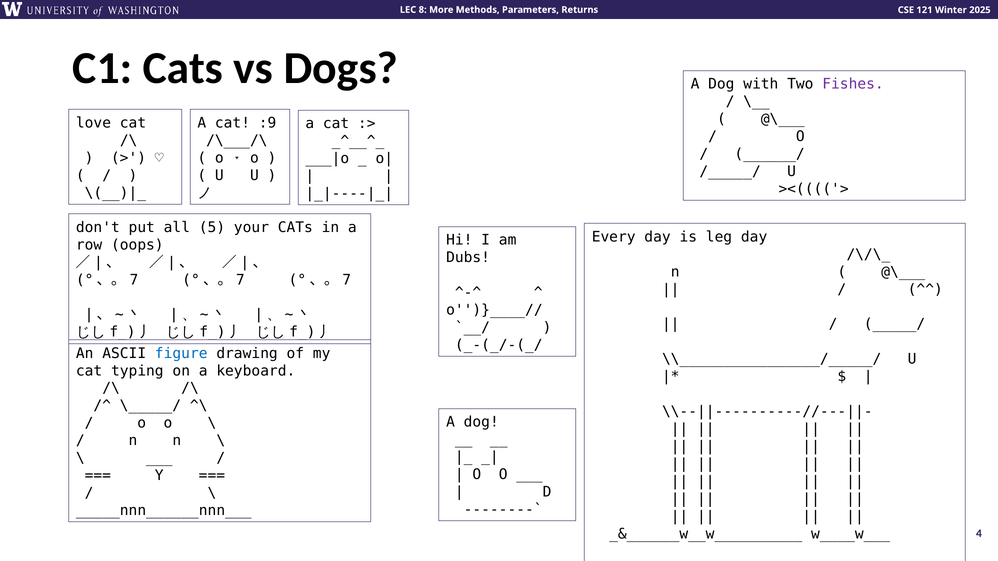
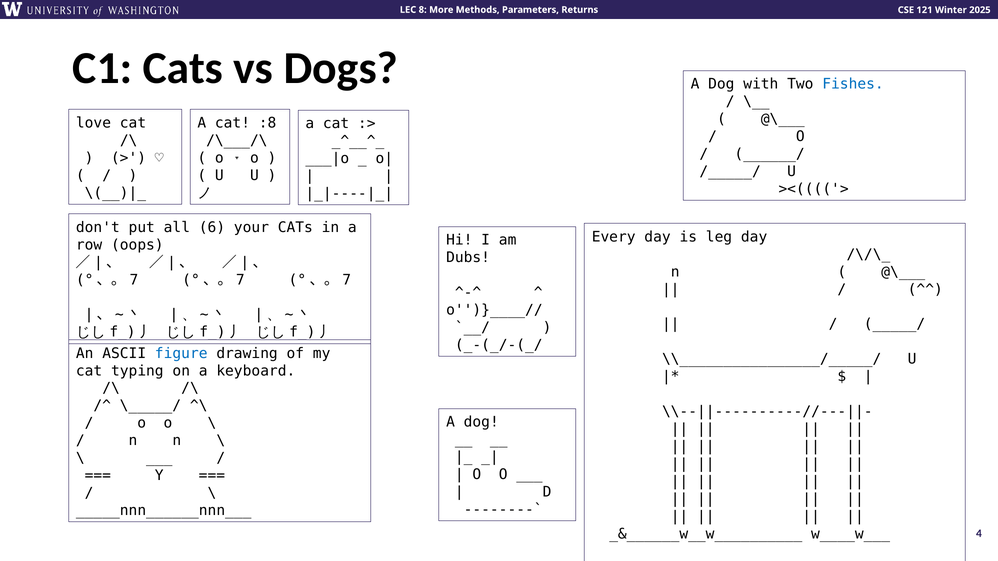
Fishes colour: purple -> blue
:9: :9 -> :8
all 5: 5 -> 6
